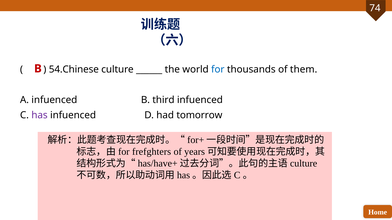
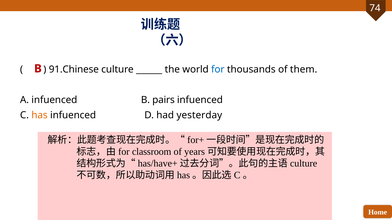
54.Chinese: 54.Chinese -> 91.Chinese
third: third -> pairs
has colour: purple -> orange
tomorrow: tomorrow -> yesterday
frefghters: frefghters -> classroom
